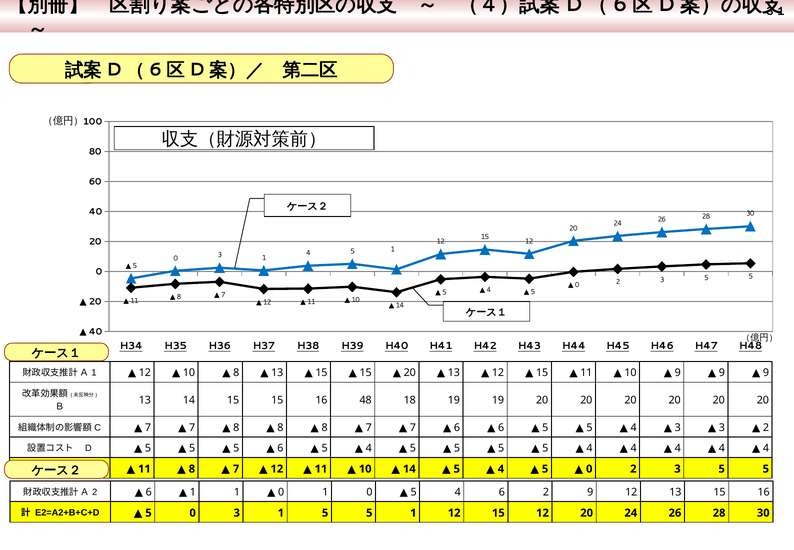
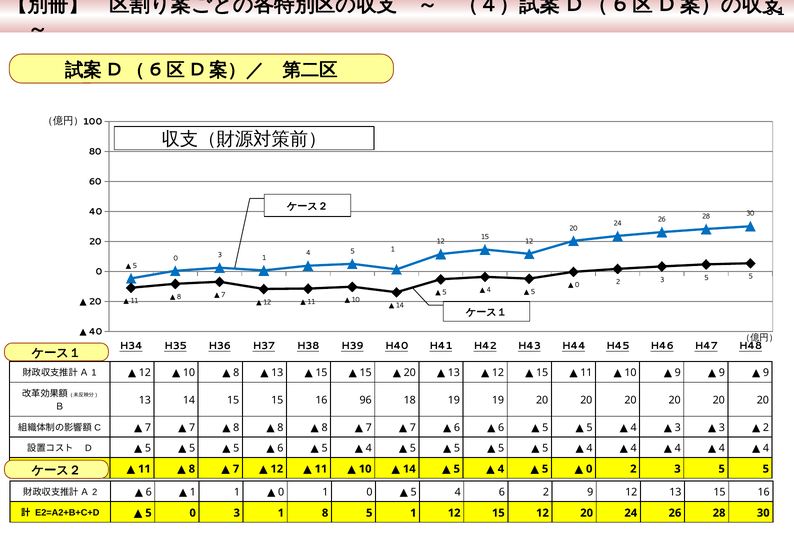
48: 48 -> 96
1 5: 5 -> 8
